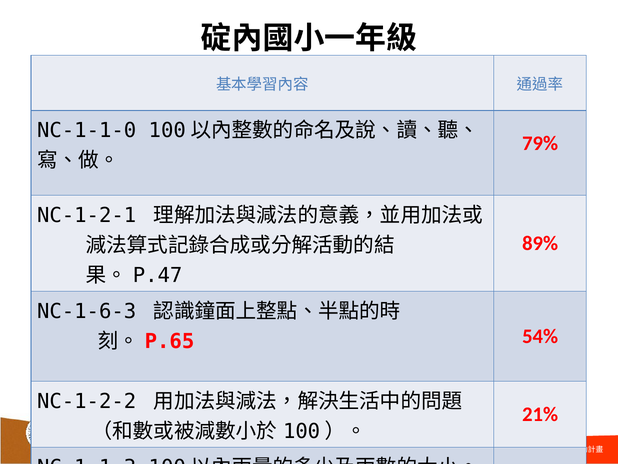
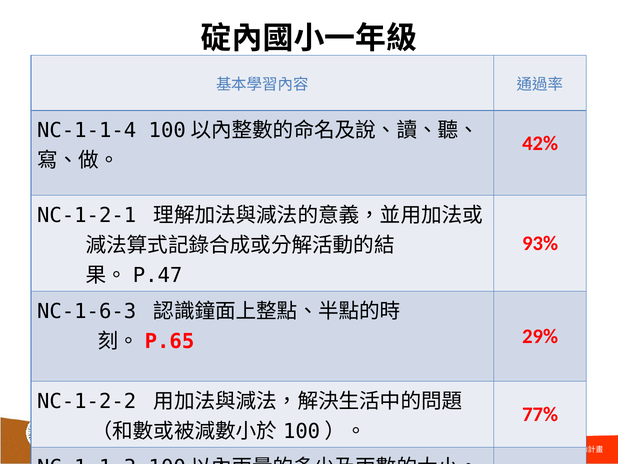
NC-1-1-0: NC-1-1-0 -> NC-1-1-4
79%: 79% -> 42%
89%: 89% -> 93%
54%: 54% -> 29%
21%: 21% -> 77%
